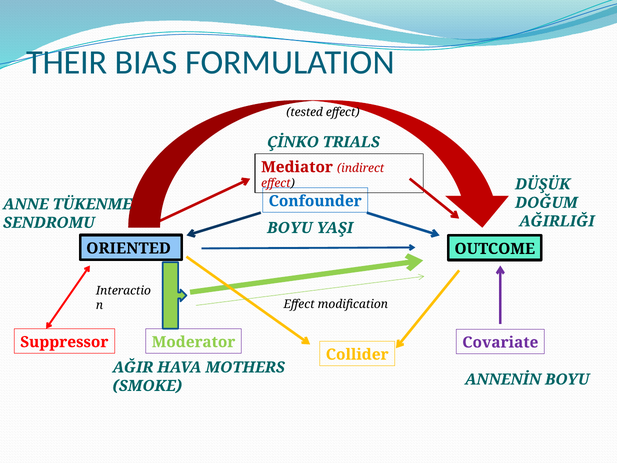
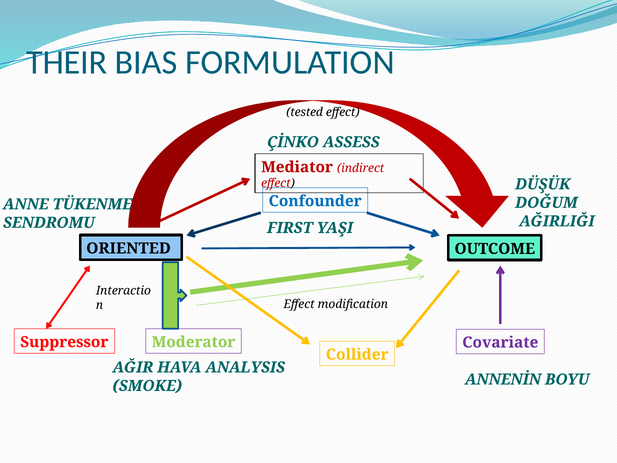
TRIALS: TRIALS -> ASSESS
BOYU at (290, 228): BOYU -> FIRST
MOTHERS: MOTHERS -> ANALYSIS
